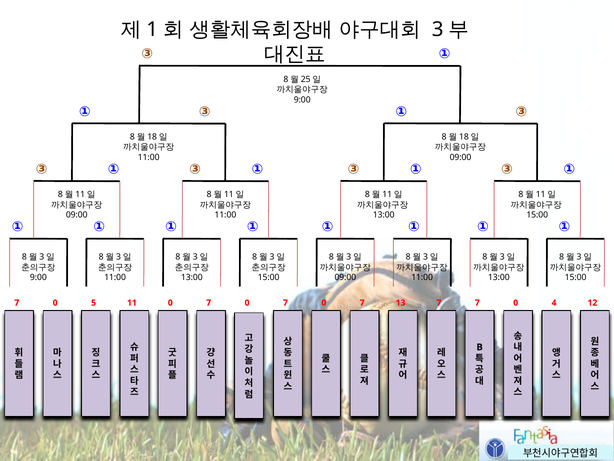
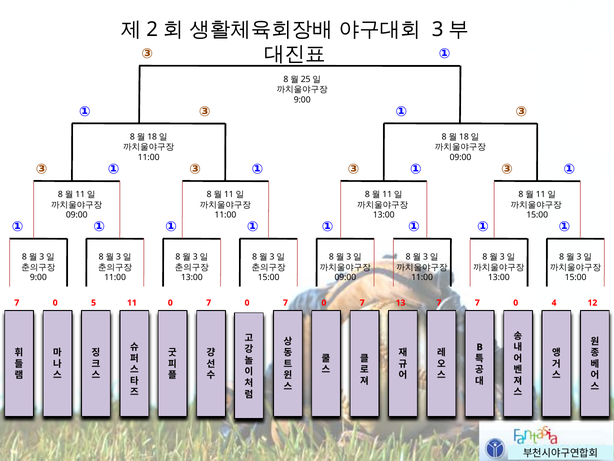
1: 1 -> 2
